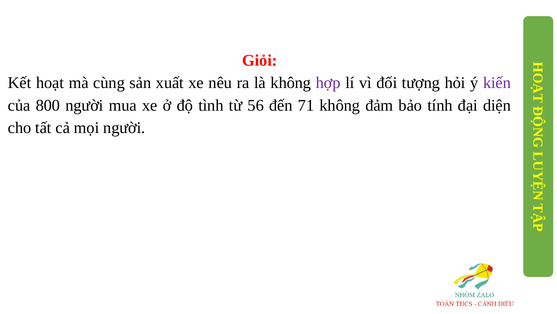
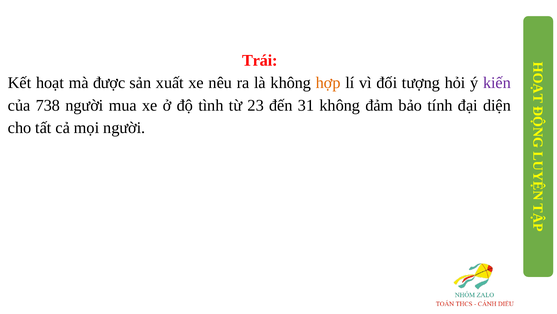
Giỏi: Giỏi -> Trái
cùng: cùng -> được
hợp colour: purple -> orange
800: 800 -> 738
56: 56 -> 23
71: 71 -> 31
